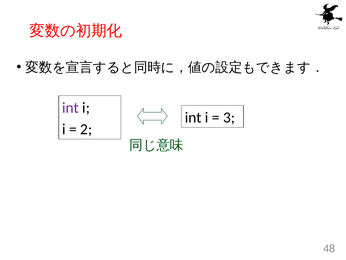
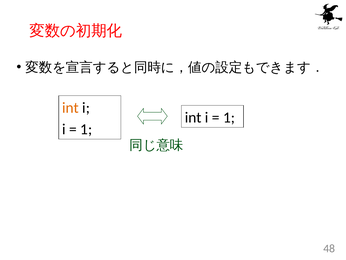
int at (70, 107) colour: purple -> orange
3 at (229, 117): 3 -> 1
2 at (86, 129): 2 -> 1
